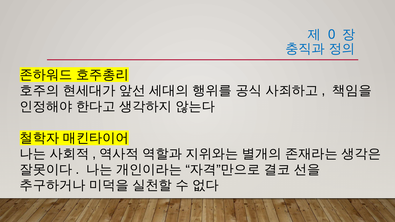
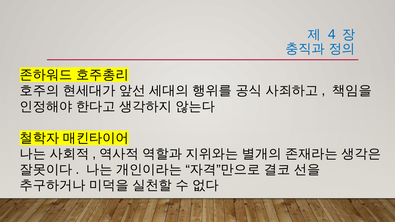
0: 0 -> 4
